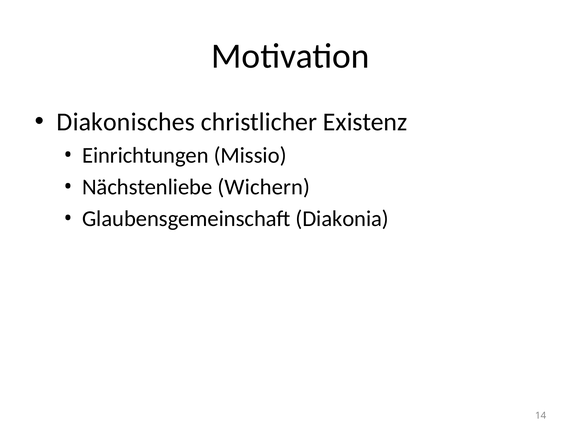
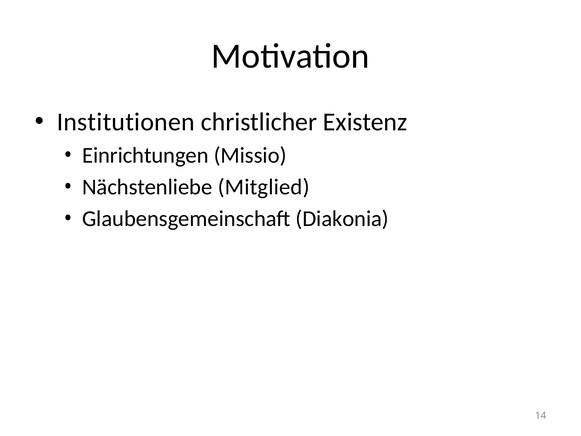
Diakonisches: Diakonisches -> Institutionen
Wichern: Wichern -> Mitglied
